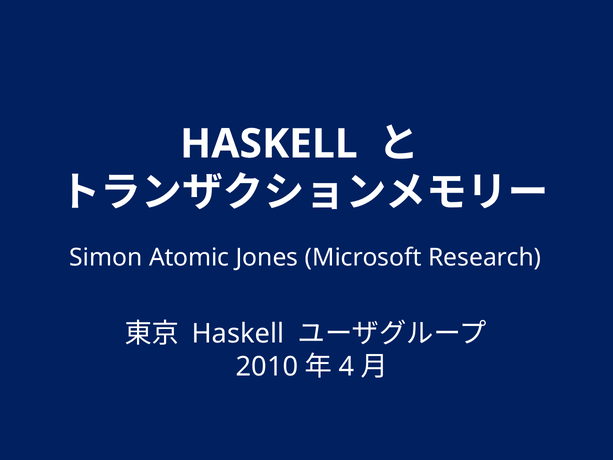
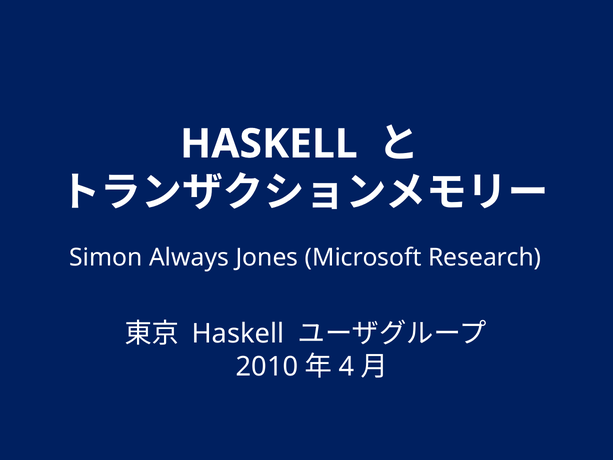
Atomic: Atomic -> Always
